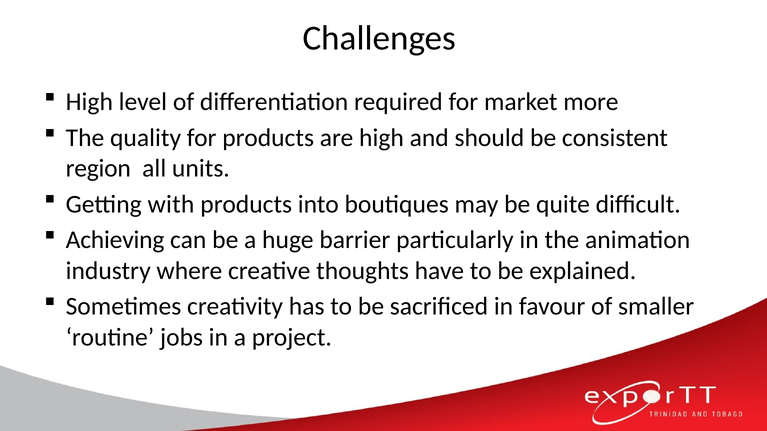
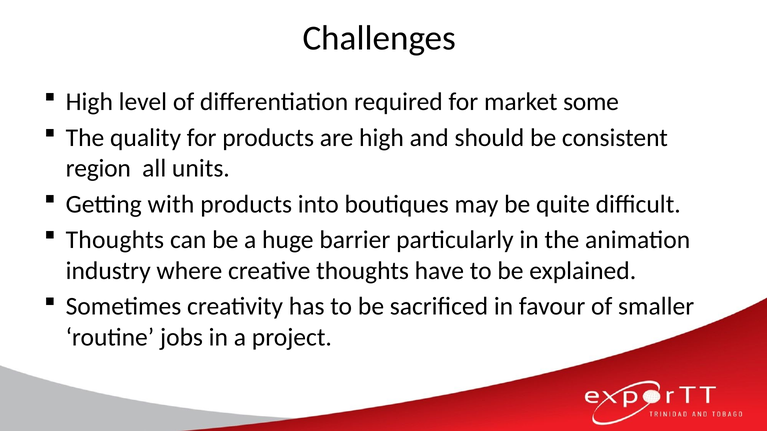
more: more -> some
Achieving at (115, 240): Achieving -> Thoughts
